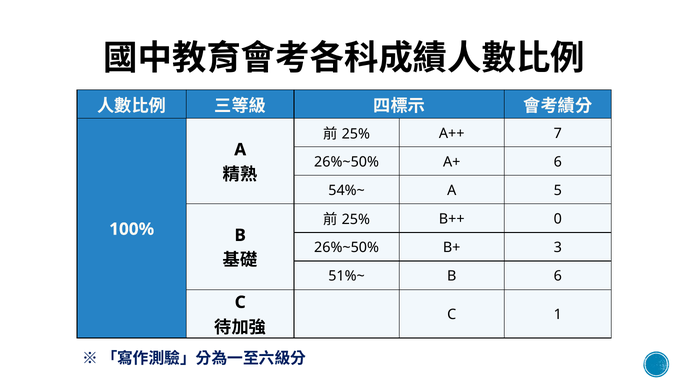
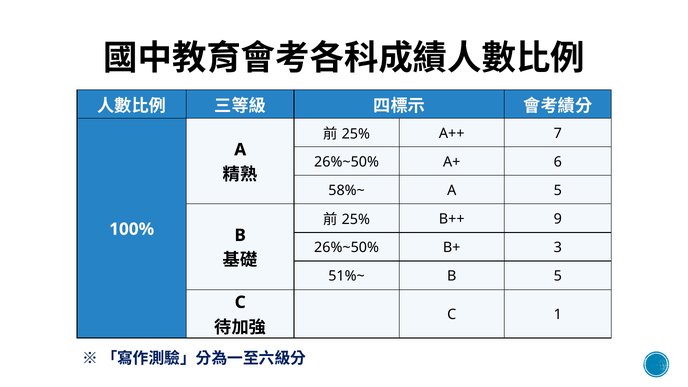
54%~: 54%~ -> 58%~
0: 0 -> 9
B 6: 6 -> 5
